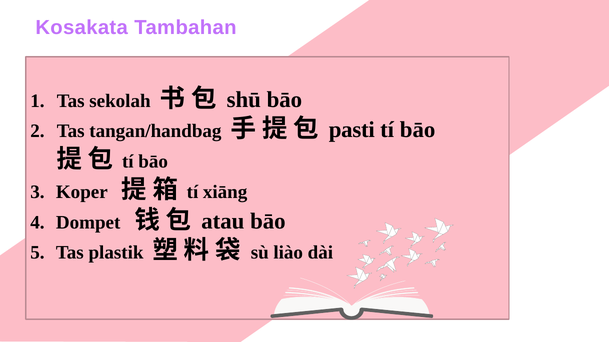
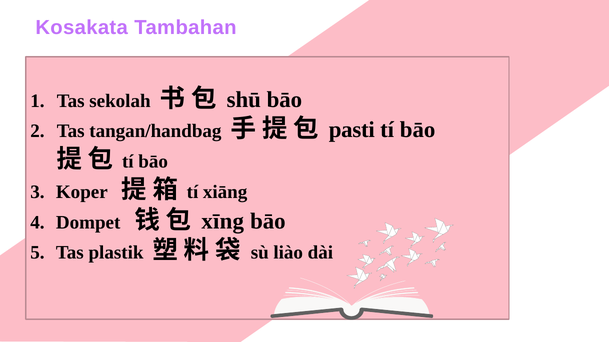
atau: atau -> xīng
